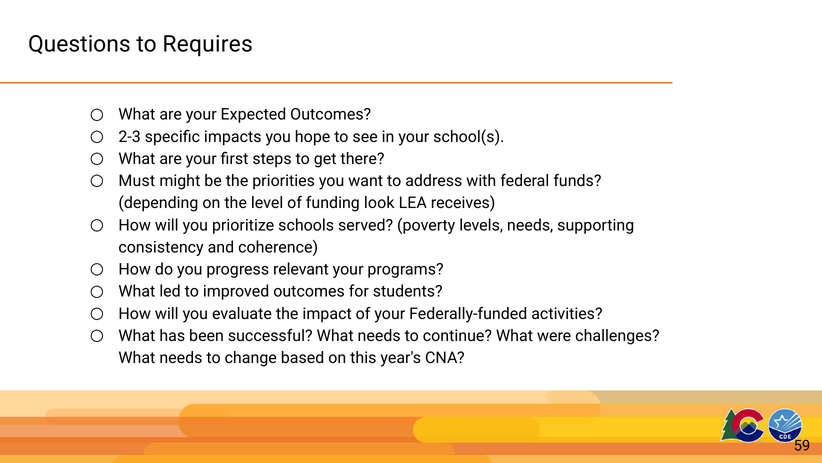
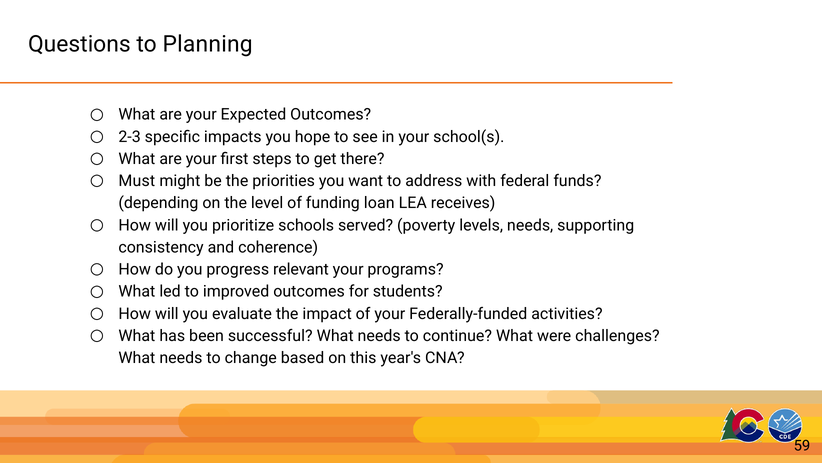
Requires: Requires -> Planning
look: look -> loan
